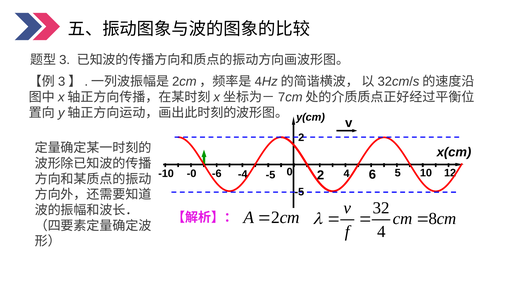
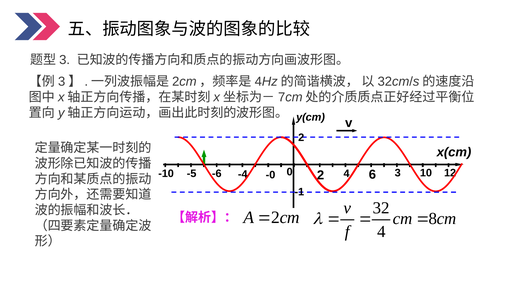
-0: -0 -> -5
5: 5 -> 3
-5 at (270, 175): -5 -> -0
-5 at (299, 192): -5 -> -1
